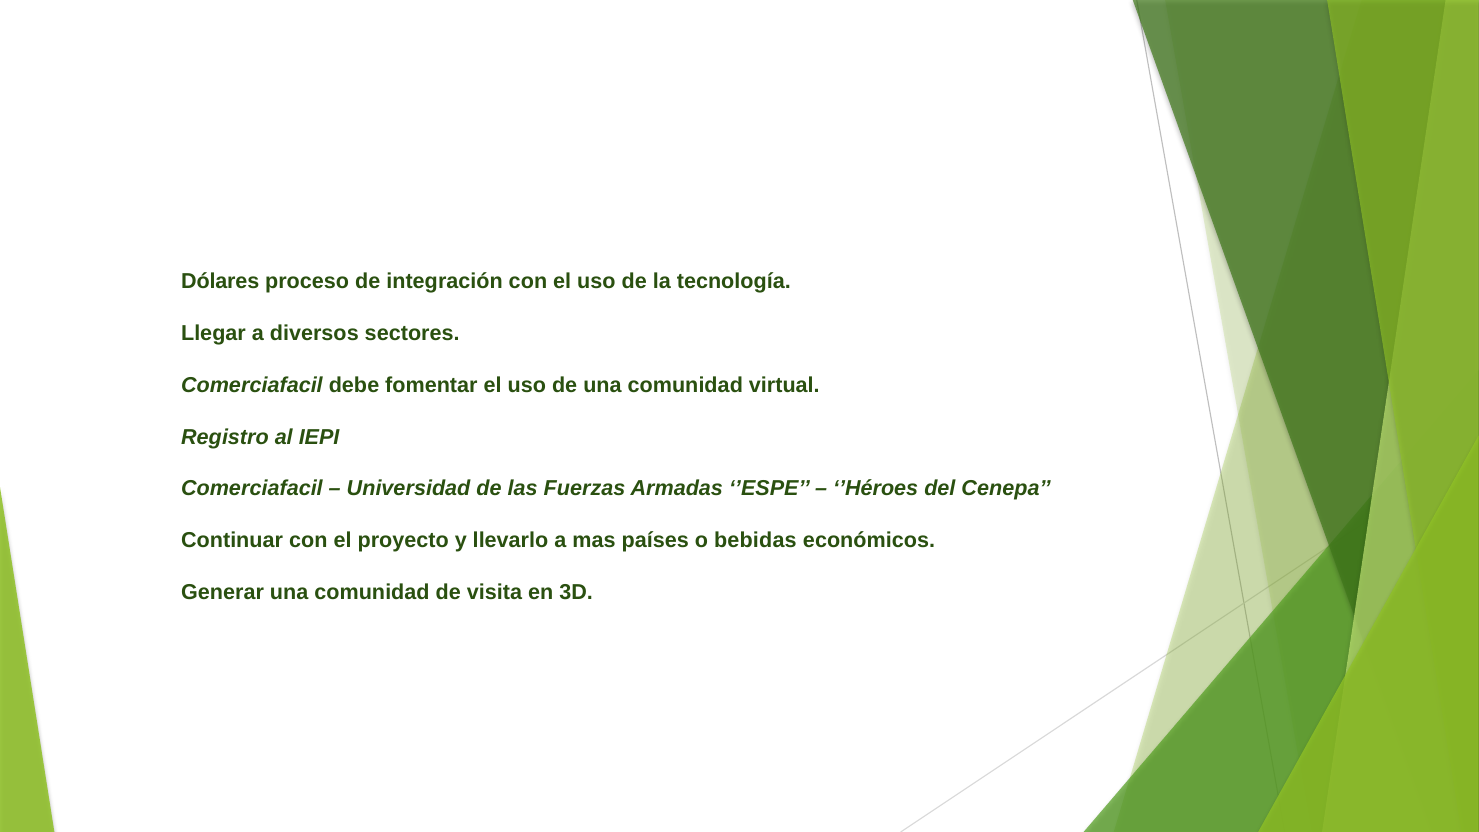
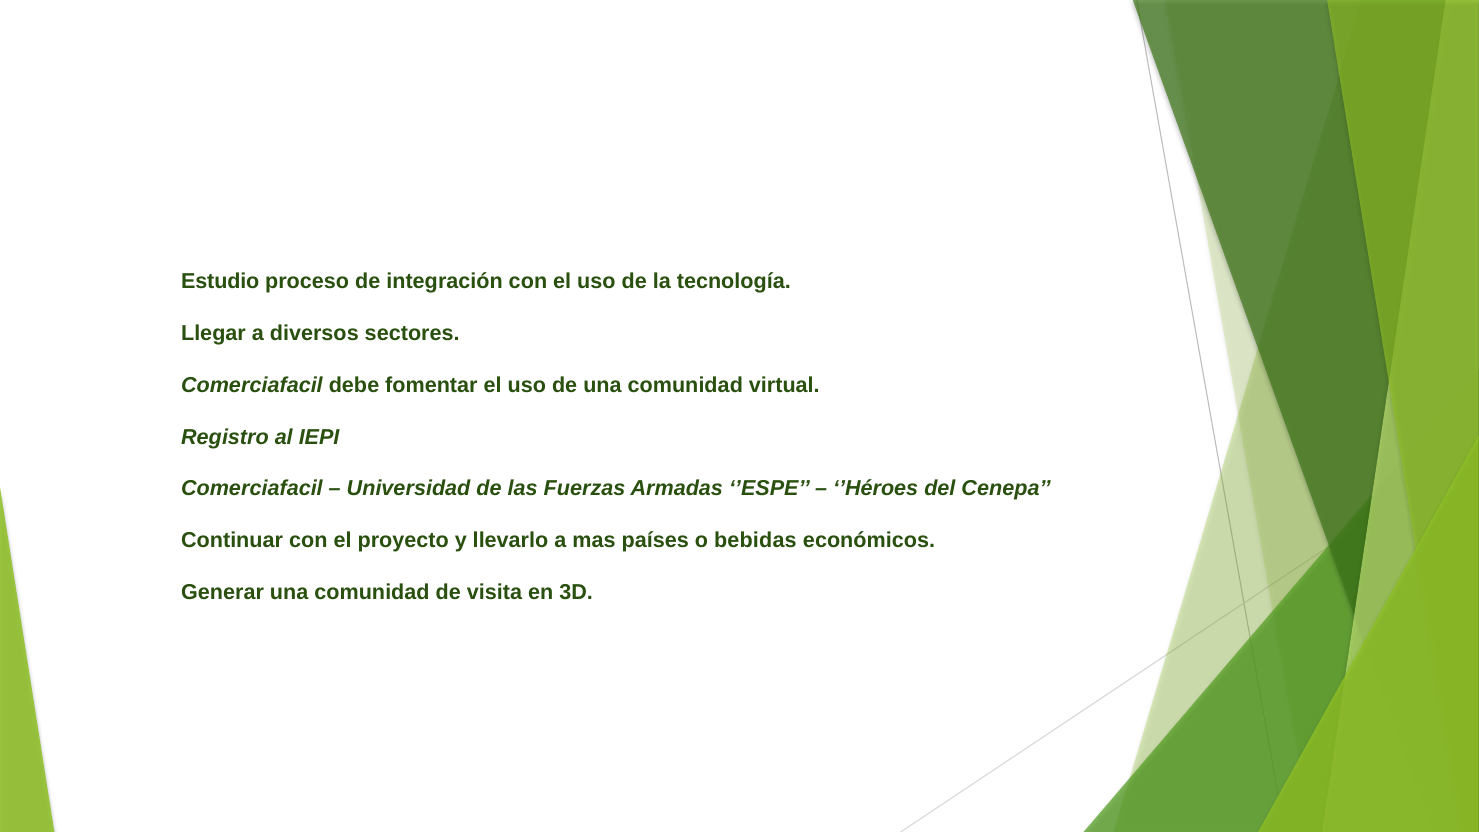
Dólares: Dólares -> Estudio
